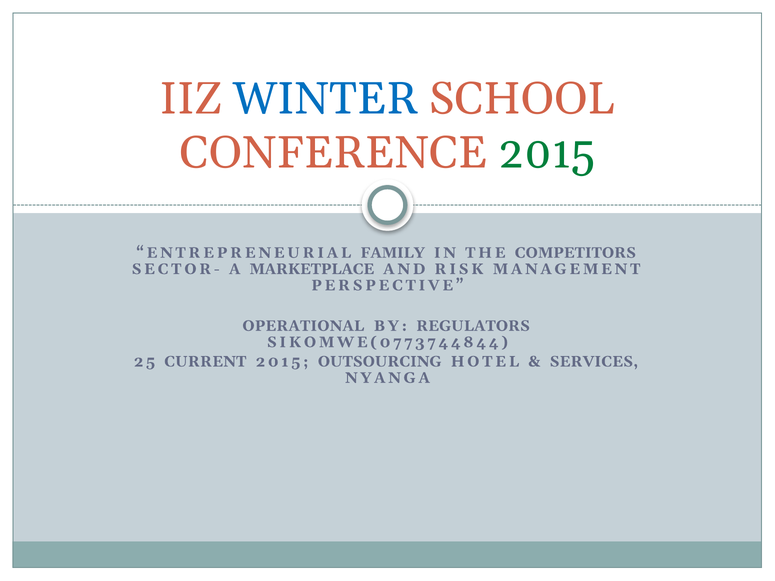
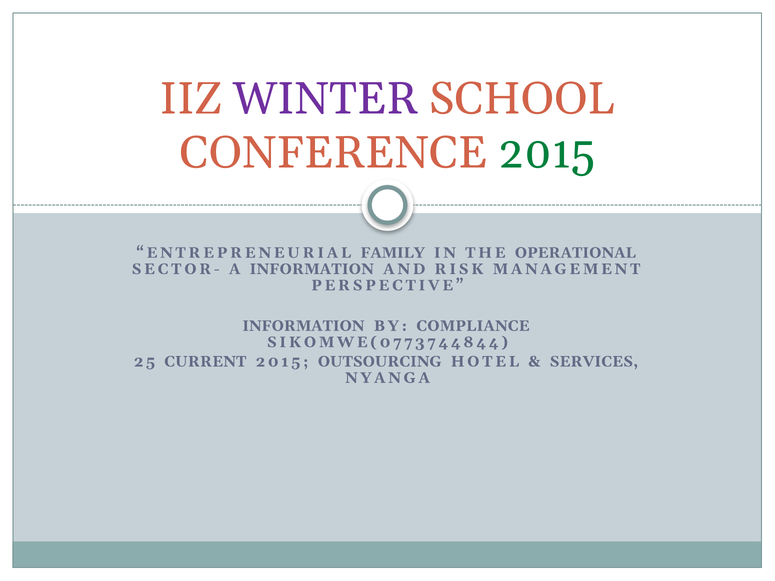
WINTER colour: blue -> purple
COMPETITORS: COMPETITORS -> OPERATIONAL
A MARKETPLACE: MARKETPLACE -> INFORMATION
OPERATIONAL at (303, 326): OPERATIONAL -> INFORMATION
REGULATORS: REGULATORS -> COMPLIANCE
